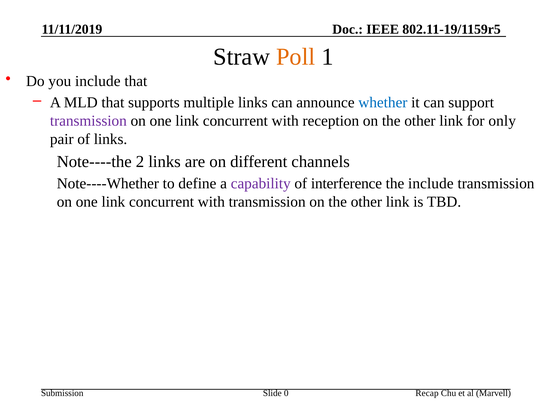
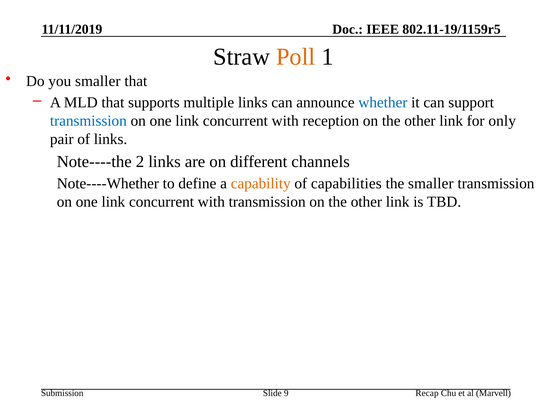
you include: include -> smaller
transmission at (88, 121) colour: purple -> blue
capability colour: purple -> orange
interference: interference -> capabilities
the include: include -> smaller
0: 0 -> 9
